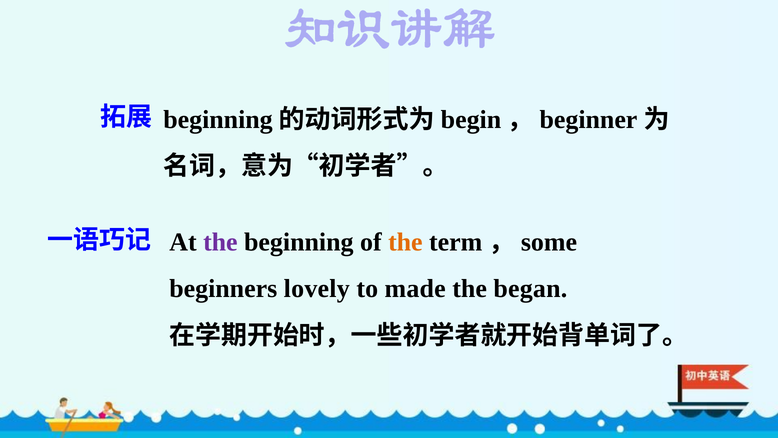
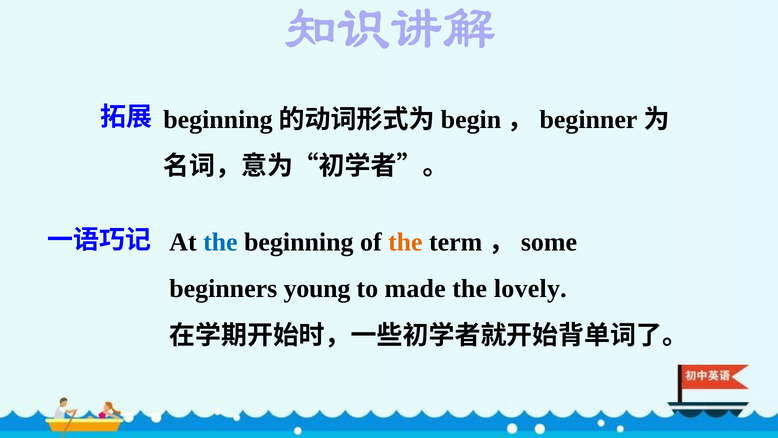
the at (220, 242) colour: purple -> blue
lovely: lovely -> young
began: began -> lovely
